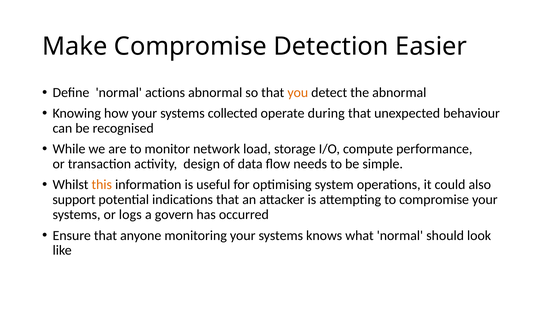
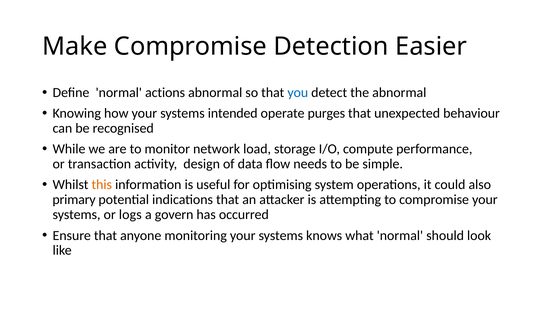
you colour: orange -> blue
collected: collected -> intended
during: during -> purges
support: support -> primary
